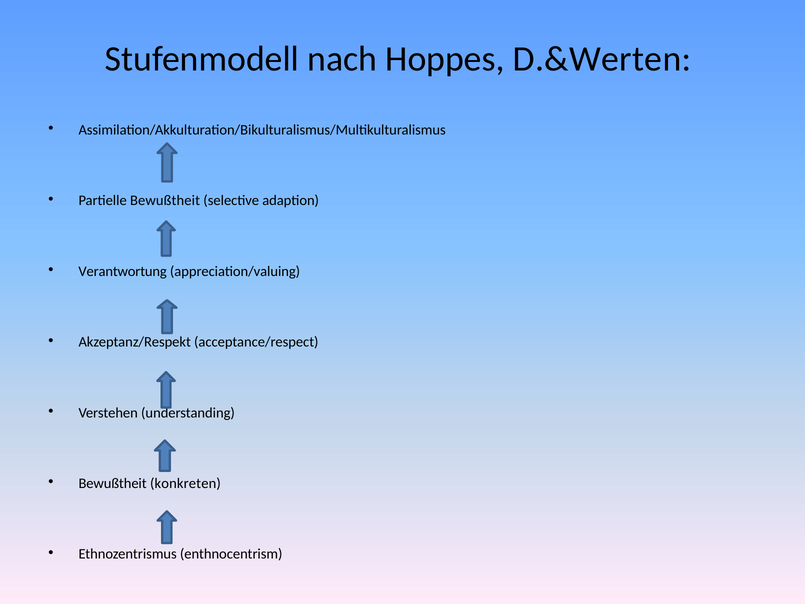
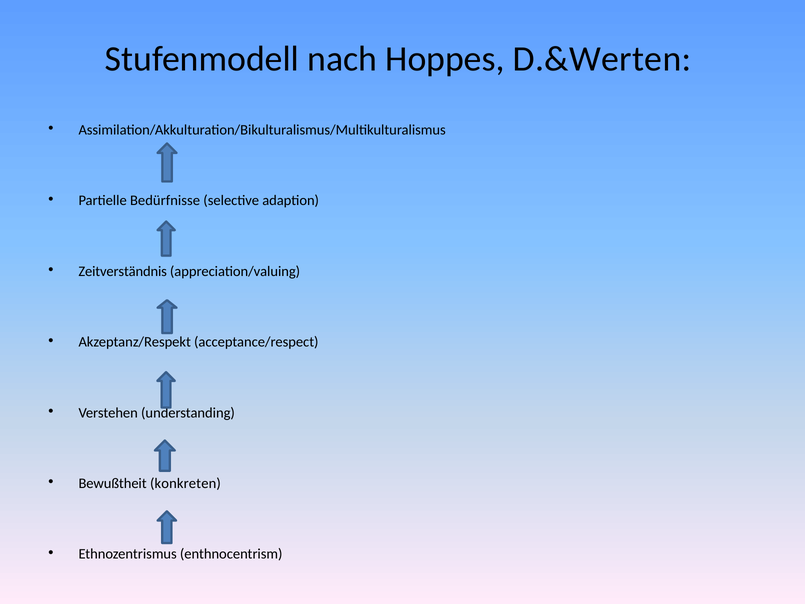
Partielle Bewußtheit: Bewußtheit -> Bedürfnisse
Verantwortung: Verantwortung -> Zeitverständnis
